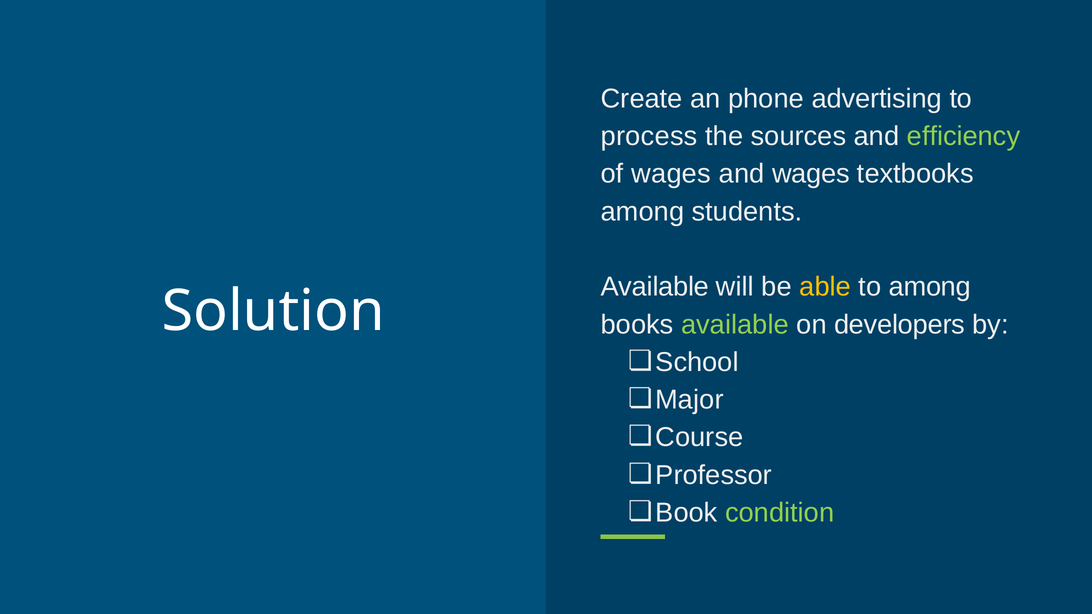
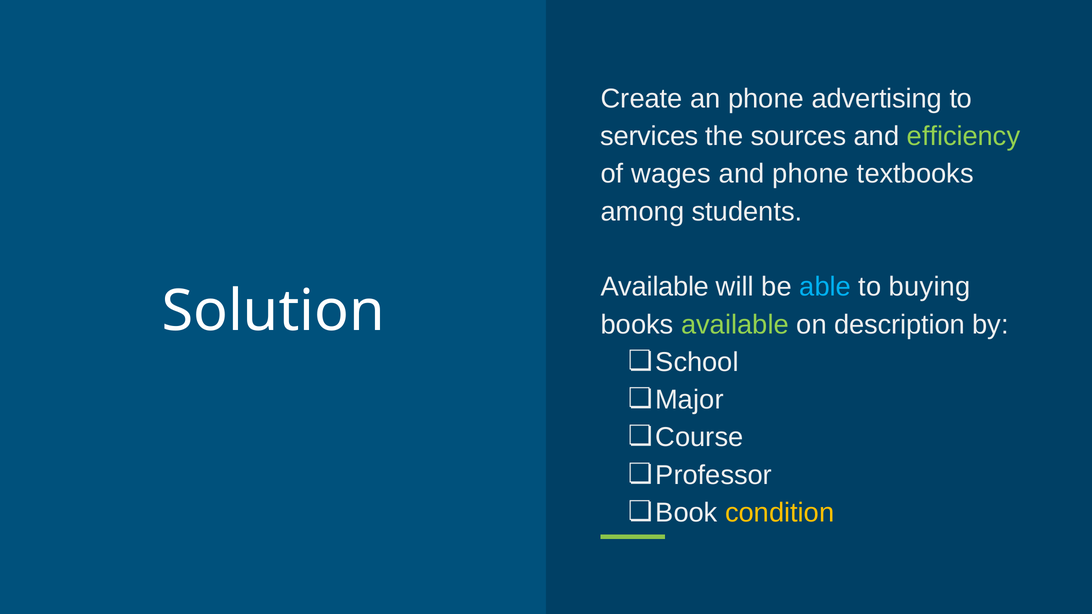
process: process -> services
and wages: wages -> phone
able colour: yellow -> light blue
to among: among -> buying
developers: developers -> description
condition colour: light green -> yellow
